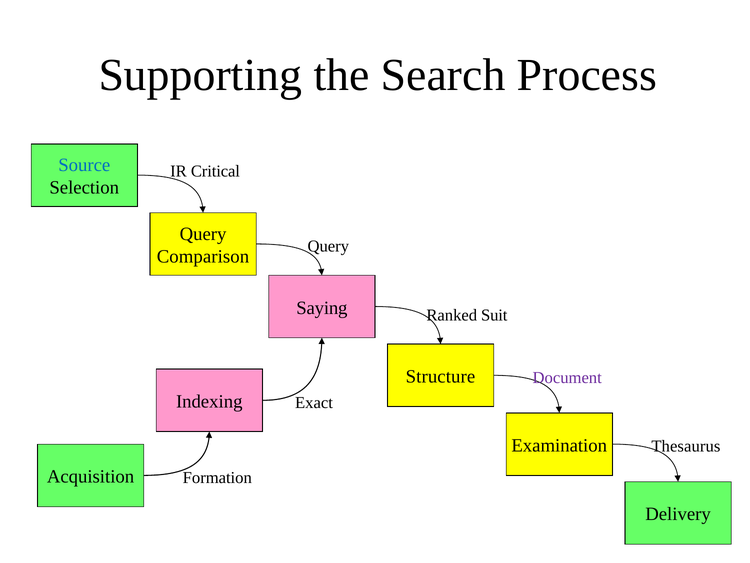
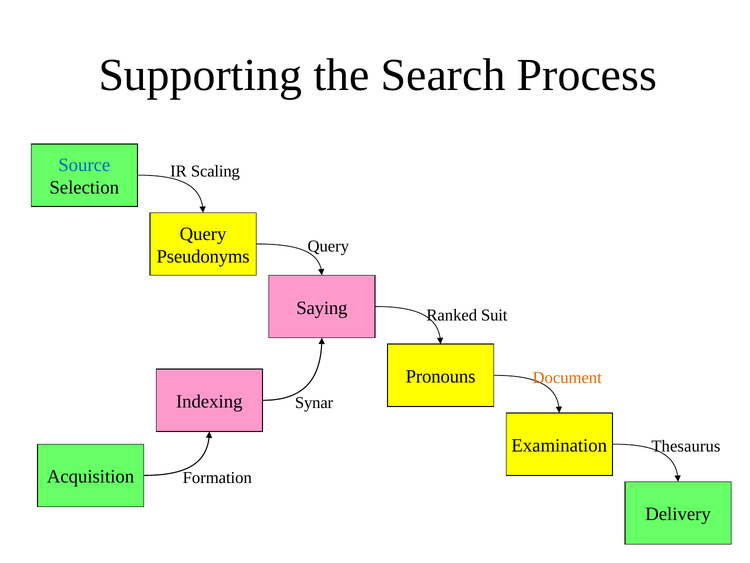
Critical: Critical -> Scaling
Comparison: Comparison -> Pseudonyms
Structure: Structure -> Pronouns
Document colour: purple -> orange
Exact: Exact -> Synar
